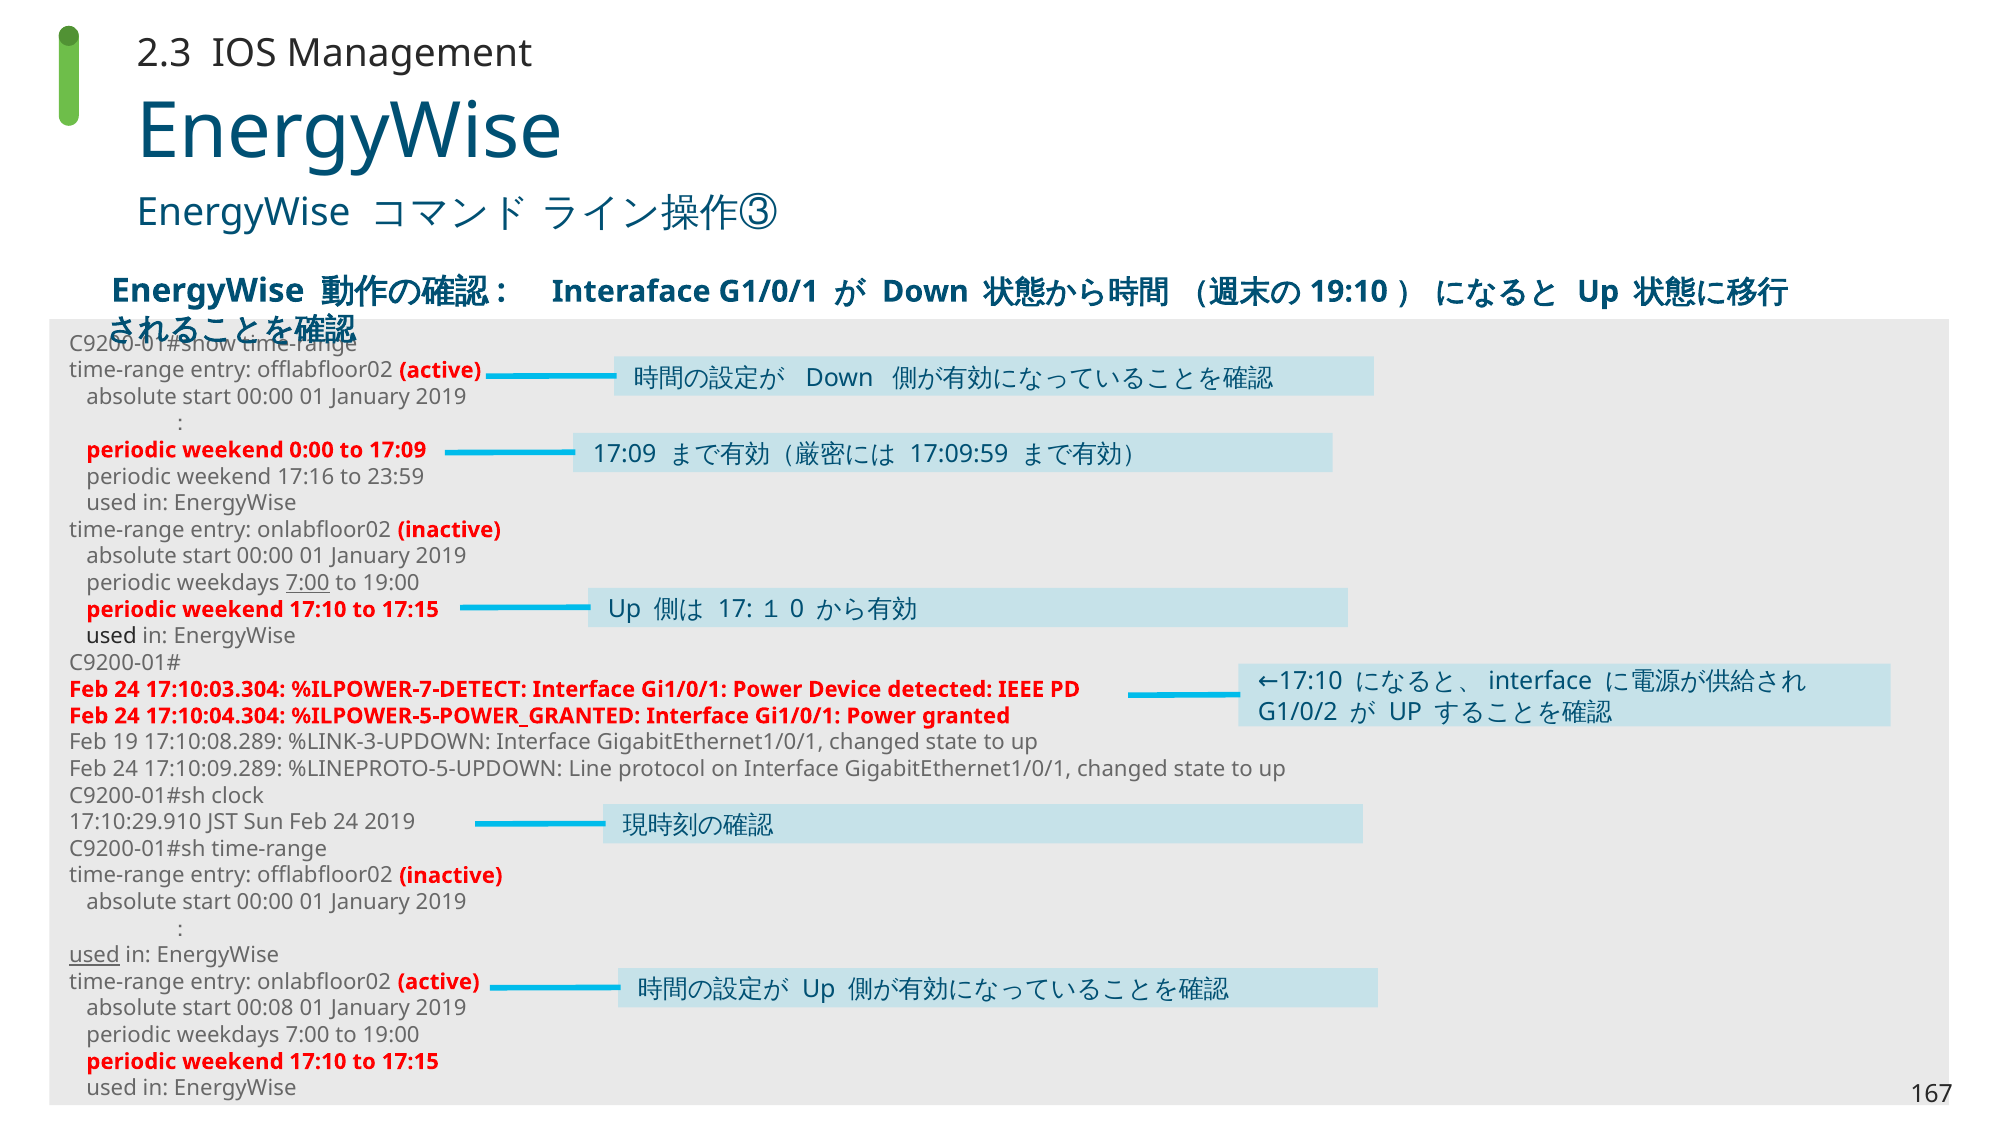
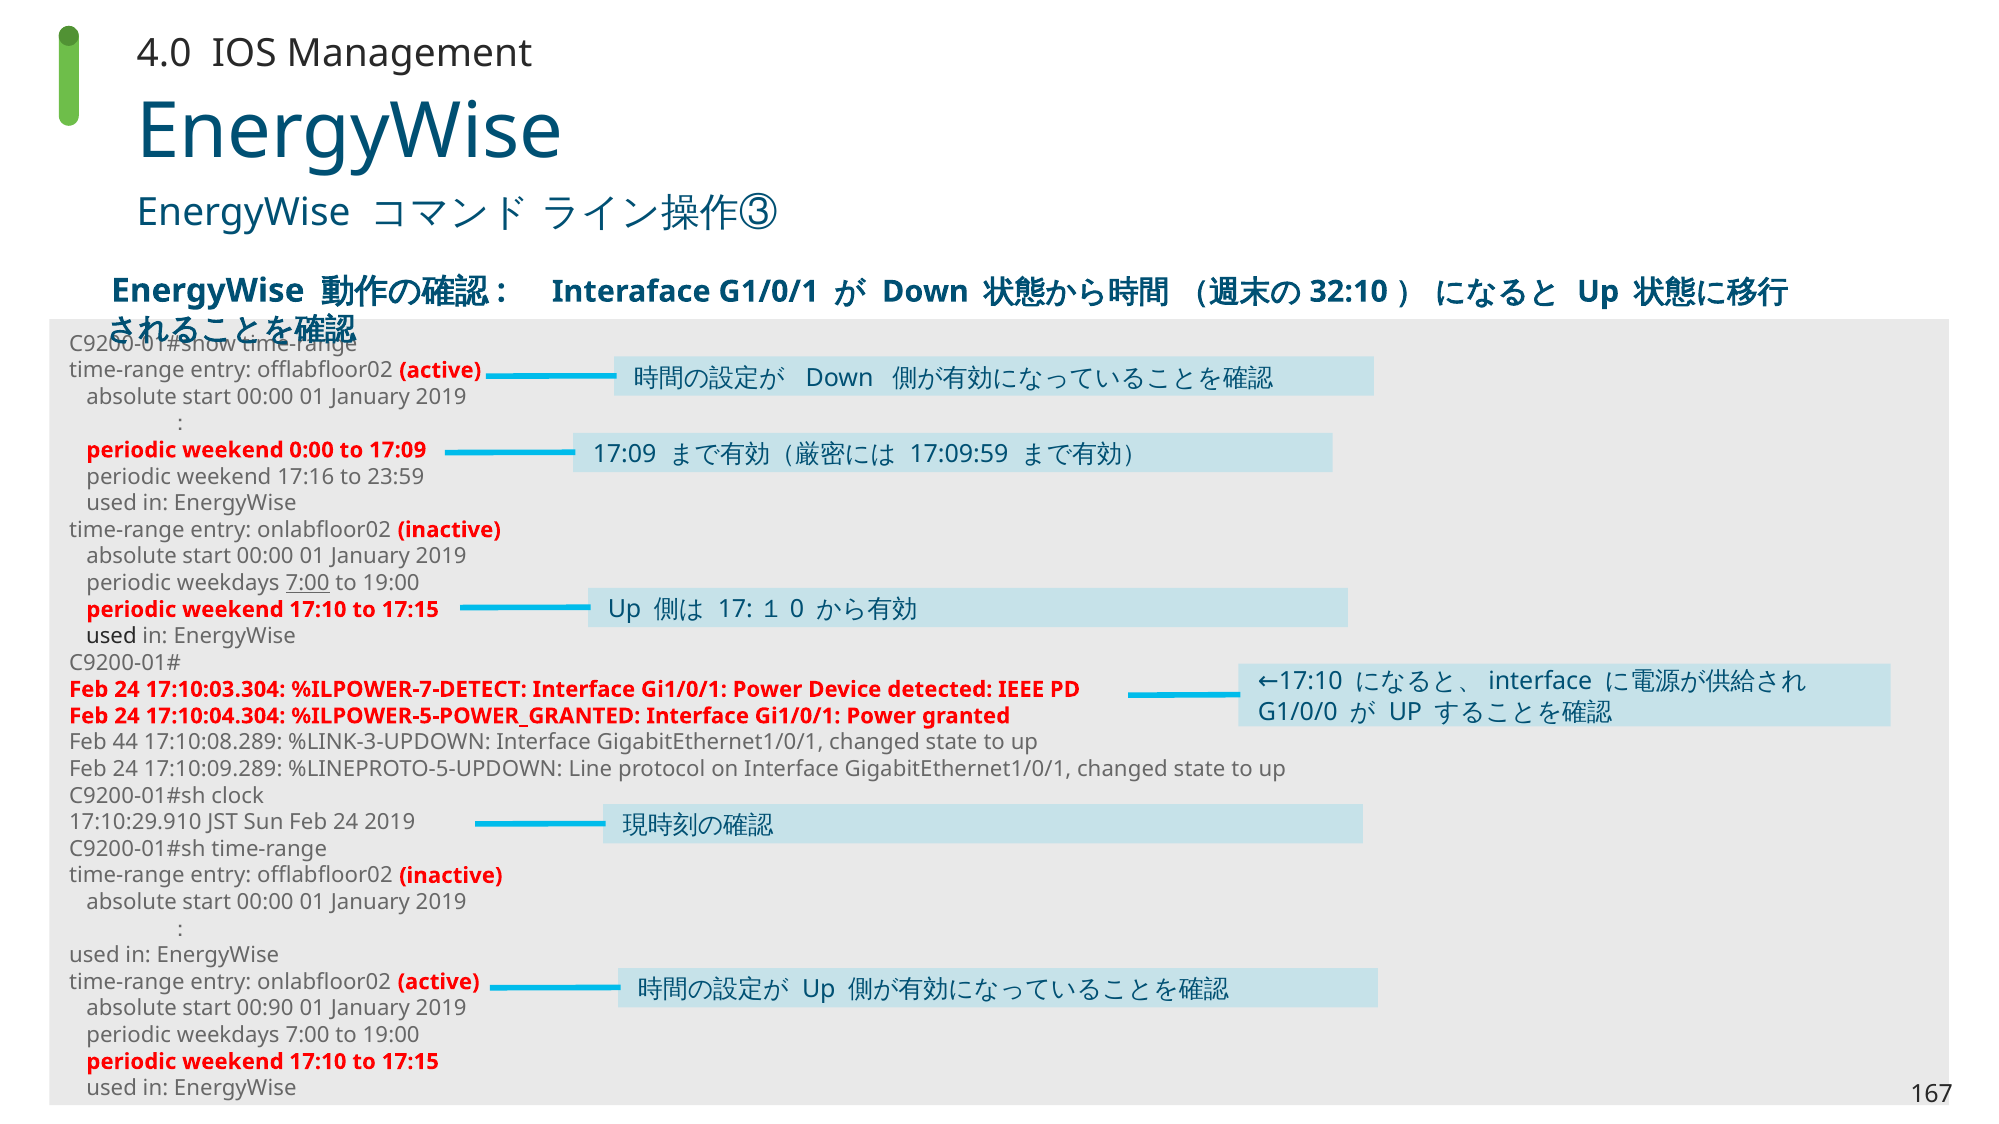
2.3: 2.3 -> 4.0
19:10: 19:10 -> 32:10
G1/0/2: G1/0/2 -> G1/0/0
19: 19 -> 44
used at (94, 956) underline: present -> none
00:08: 00:08 -> 00:90
